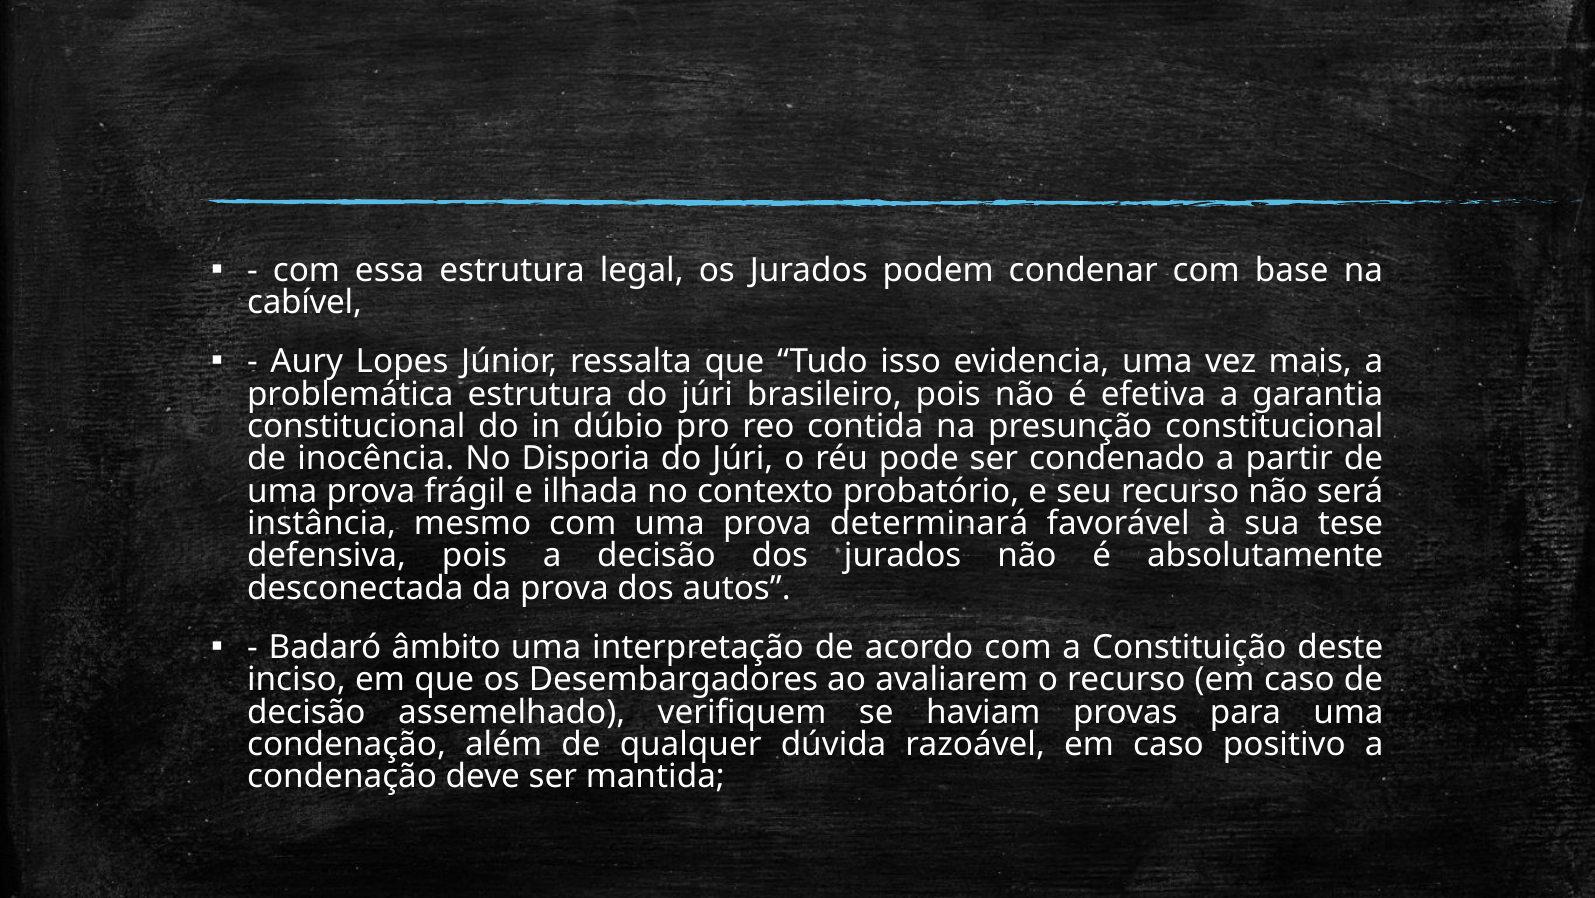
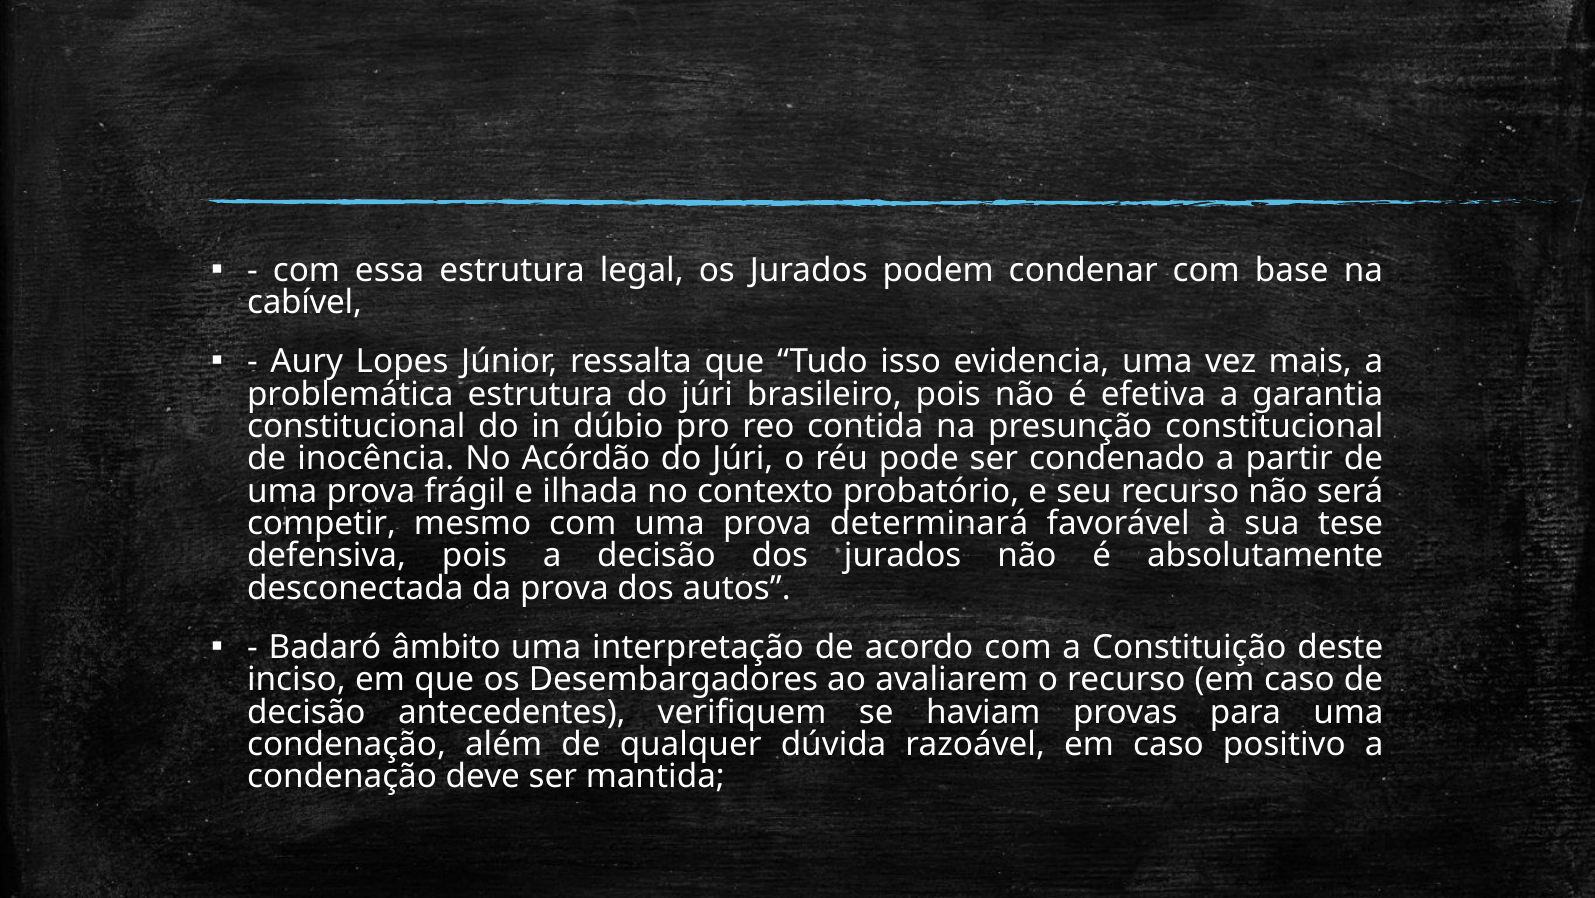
Disporia: Disporia -> Acórdão
instância: instância -> competir
assemelhado: assemelhado -> antecedentes
